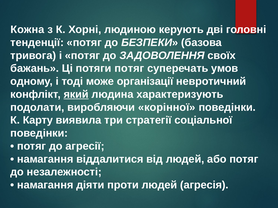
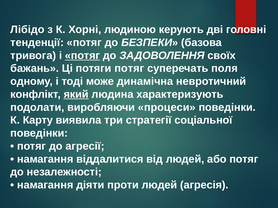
Кожна: Кожна -> Лібідо
потяг at (82, 56) underline: none -> present
умов: умов -> поля
організації: організації -> динамічна
корінної: корінної -> процеси
